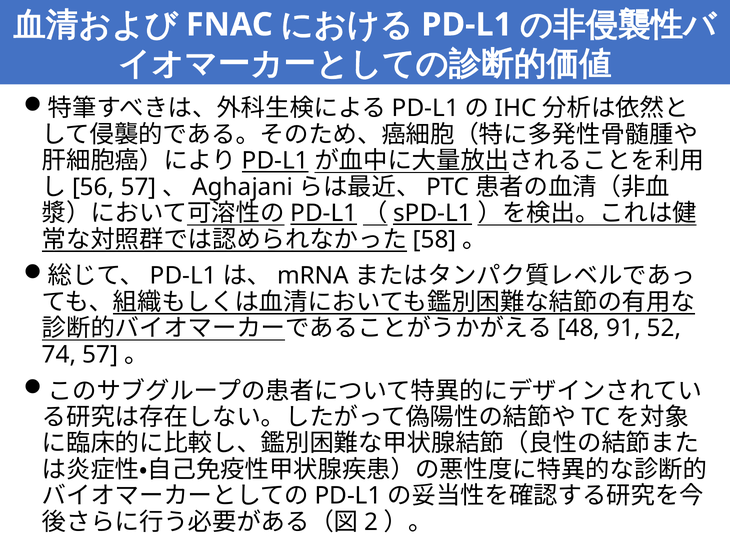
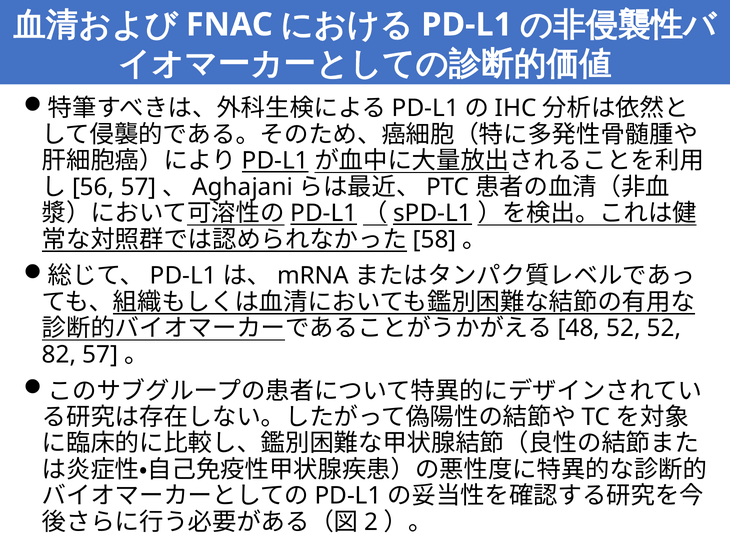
91 at (624, 329): 91 -> 52
74: 74 -> 82
